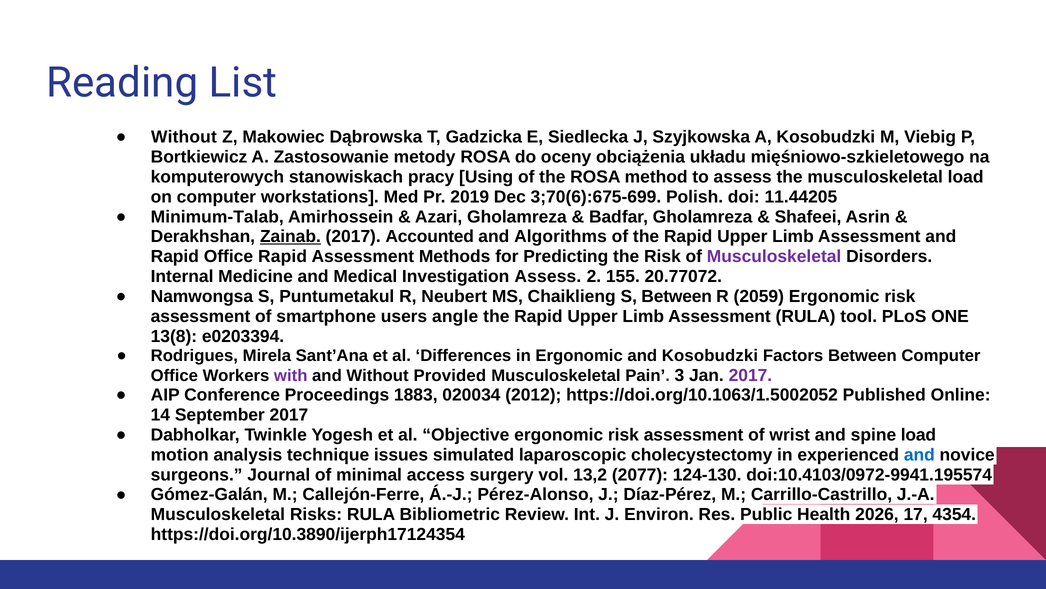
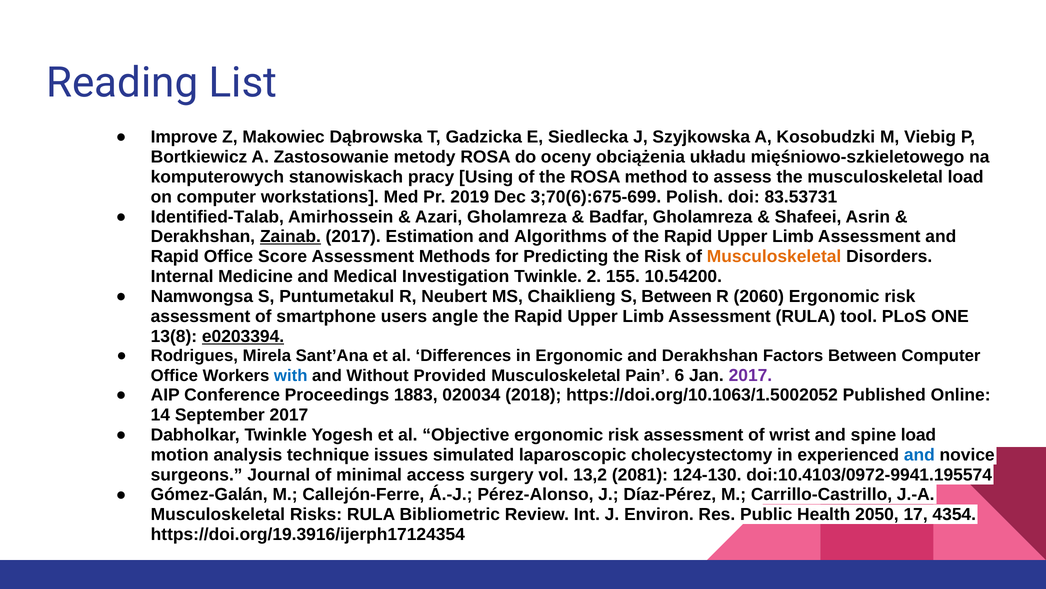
Without at (184, 137): Without -> Improve
11.44205: 11.44205 -> 83.53731
Minimum-Talab: Minimum-Talab -> Identified-Talab
Accounted: Accounted -> Estimation
Office Rapid: Rapid -> Score
Musculoskeletal at (774, 256) colour: purple -> orange
Investigation Assess: Assess -> Twinkle
20.77072: 20.77072 -> 10.54200
2059: 2059 -> 2060
e0203394 underline: none -> present
and Kosobudzki: Kosobudzki -> Derakhshan
with colour: purple -> blue
3: 3 -> 6
2012: 2012 -> 2018
2077: 2077 -> 2081
2026: 2026 -> 2050
https://doi.org/10.3890/ijerph17124354: https://doi.org/10.3890/ijerph17124354 -> https://doi.org/19.3916/ijerph17124354
